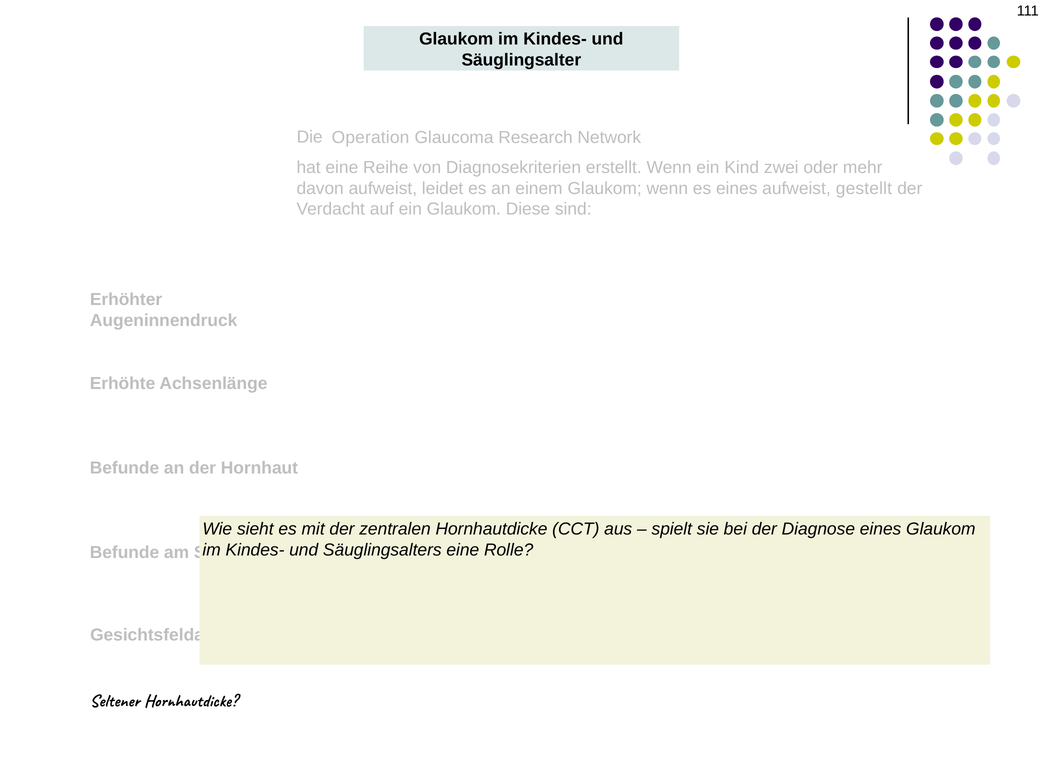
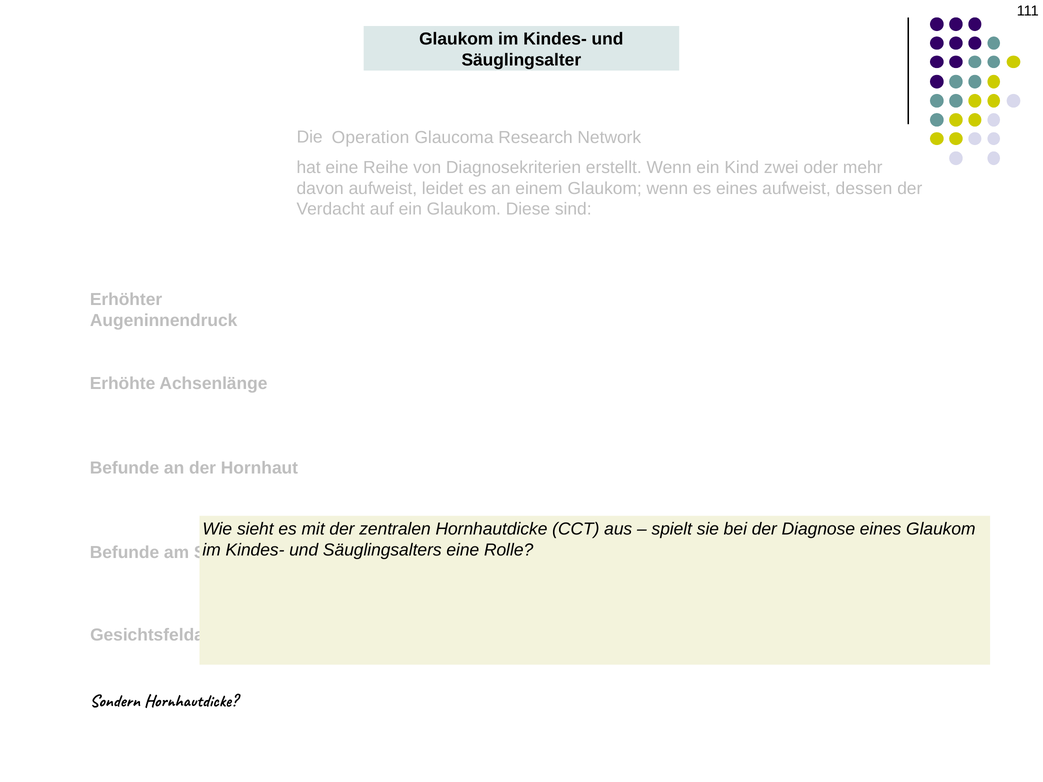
gestellt: gestellt -> dessen
Seltener: Seltener -> Sondern
